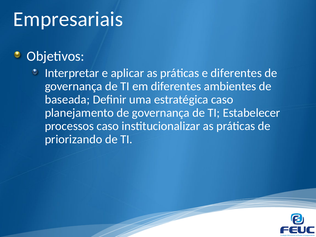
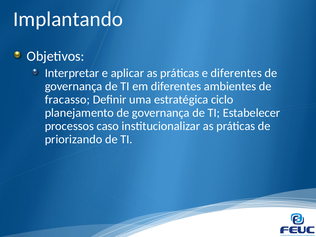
Empresariais: Empresariais -> Implantando
baseada: baseada -> fracasso
estratégica caso: caso -> ciclo
